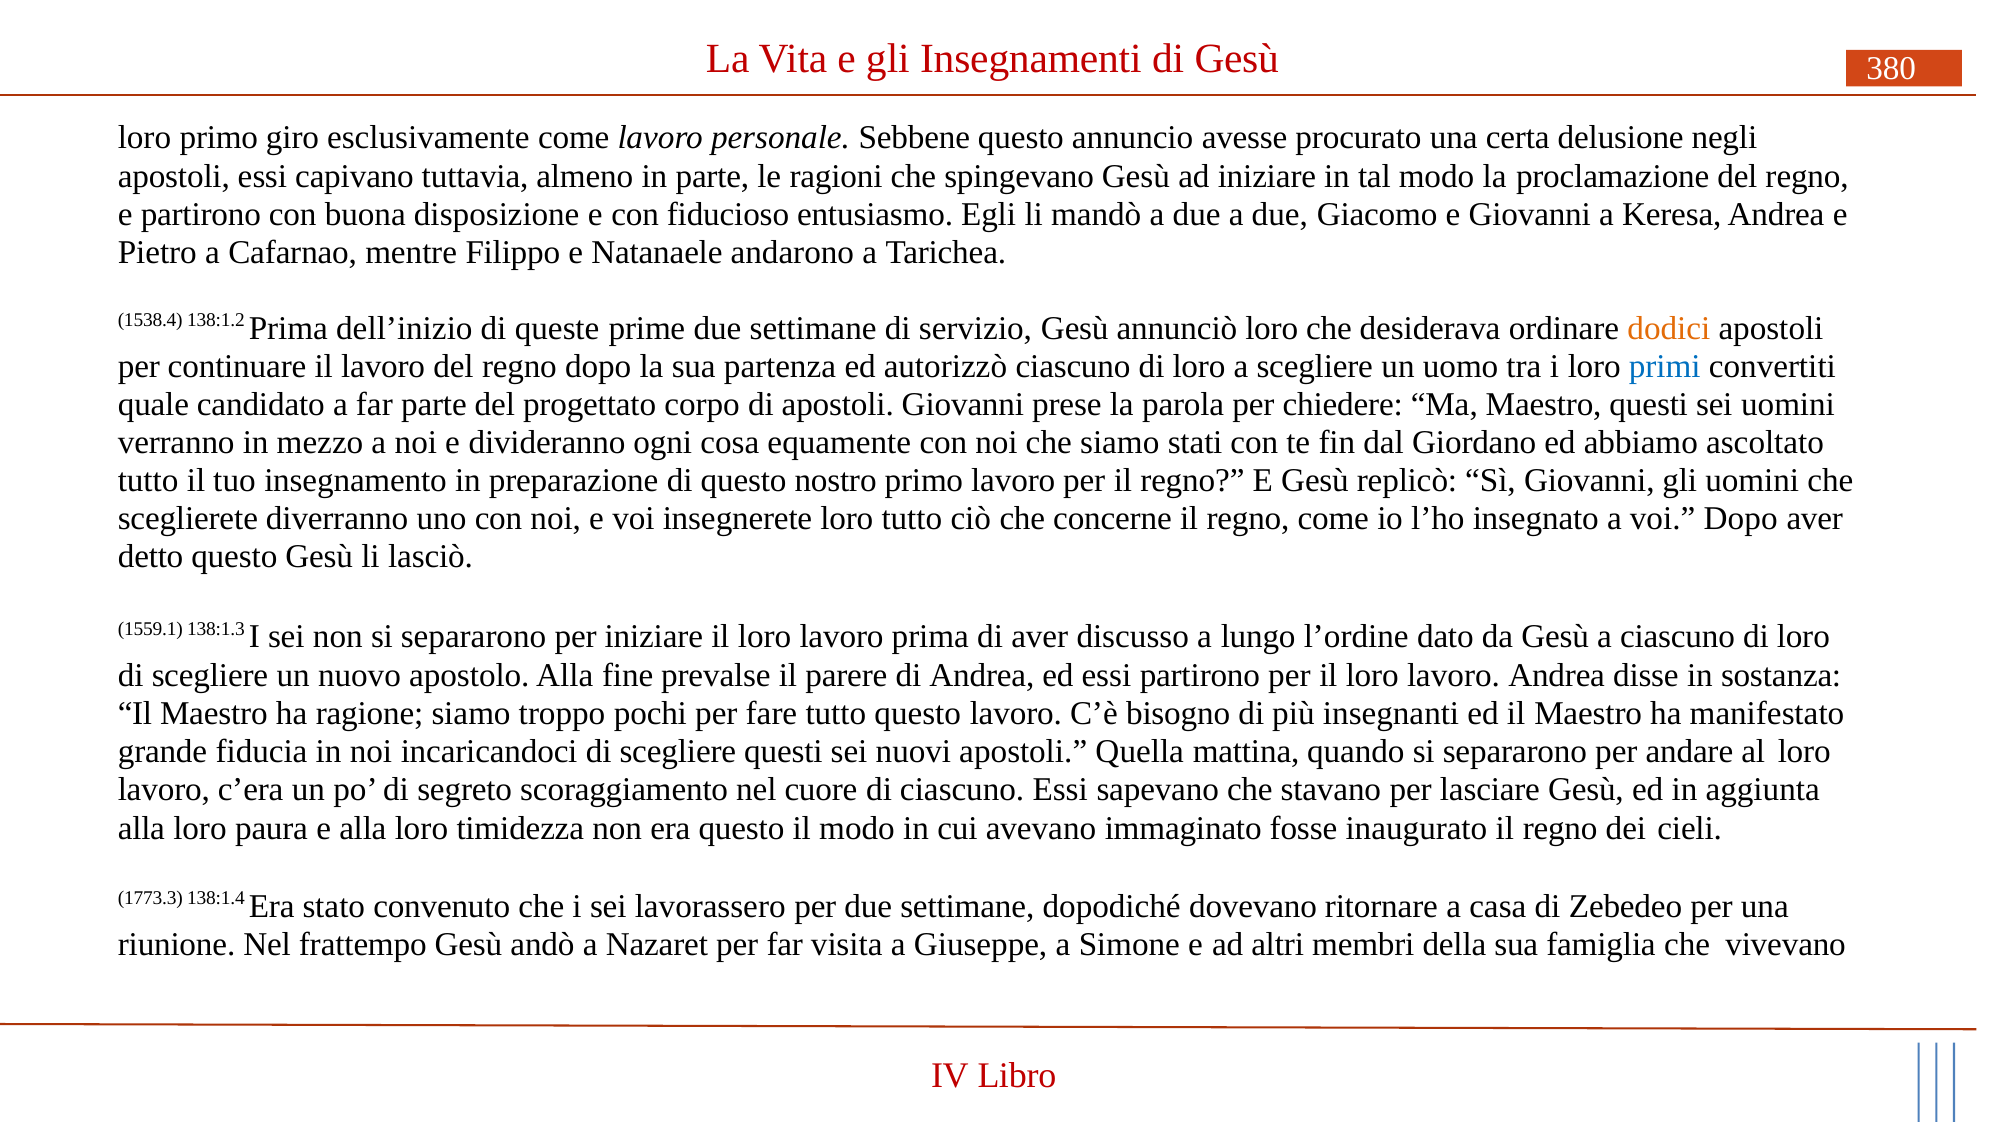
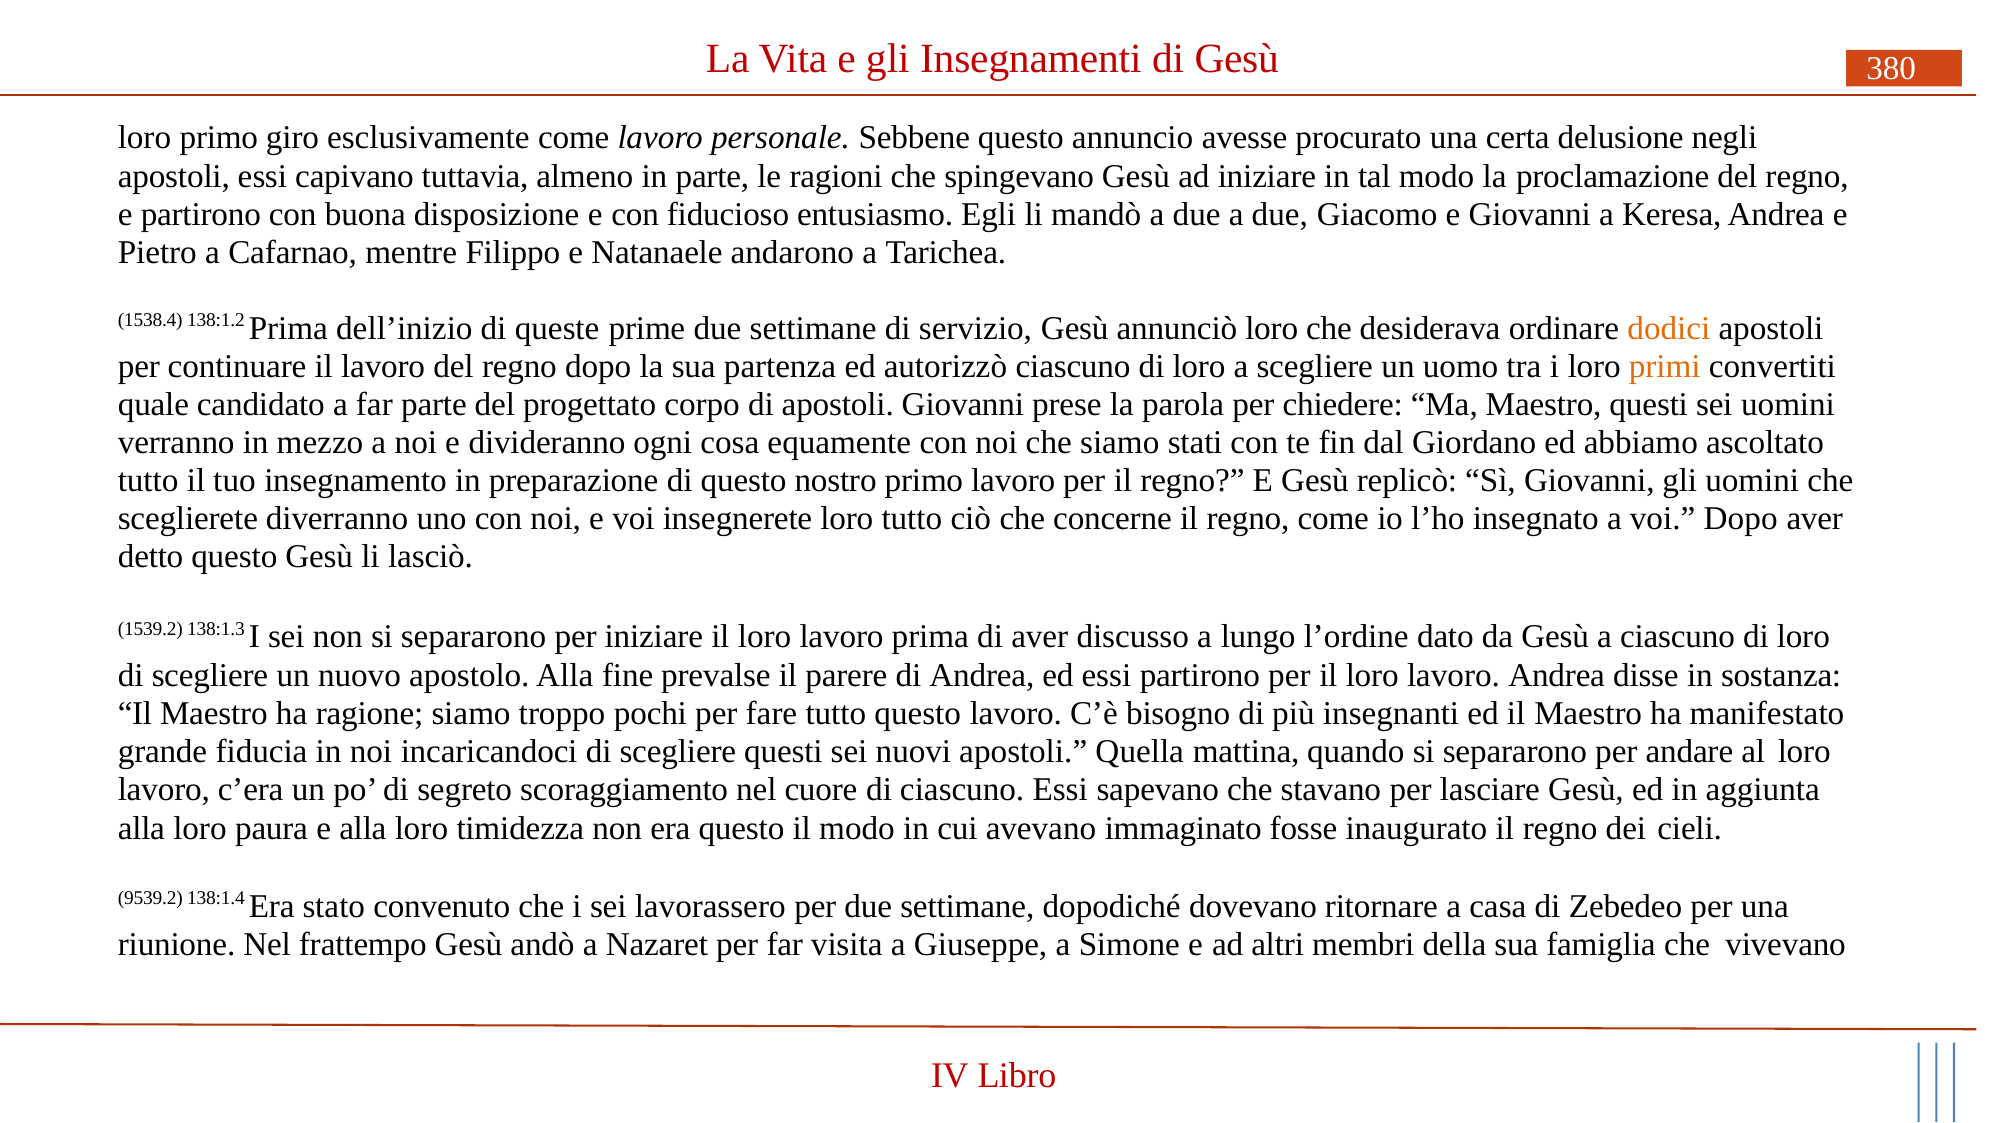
primi colour: blue -> orange
1559.1: 1559.1 -> 1539.2
1773.3: 1773.3 -> 9539.2
